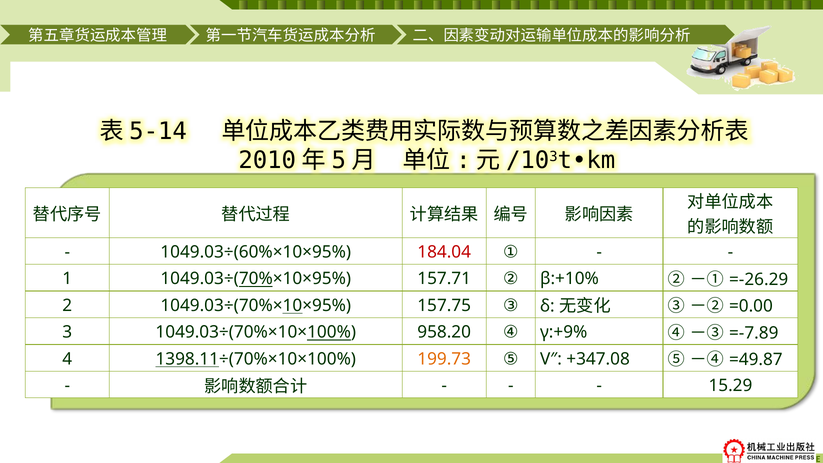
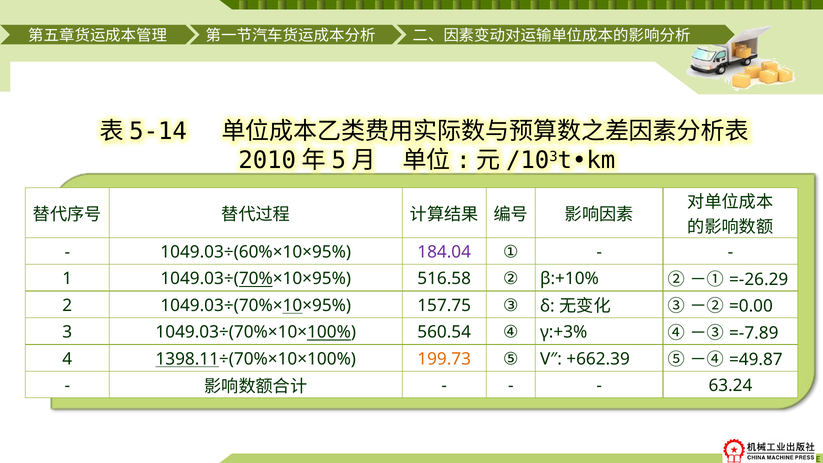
184.04 colour: red -> purple
157.71: 157.71 -> 516.58
958.20: 958.20 -> 560.54
γ:+9%: γ:+9% -> γ:+3%
+347.08: +347.08 -> +662.39
15.29: 15.29 -> 63.24
